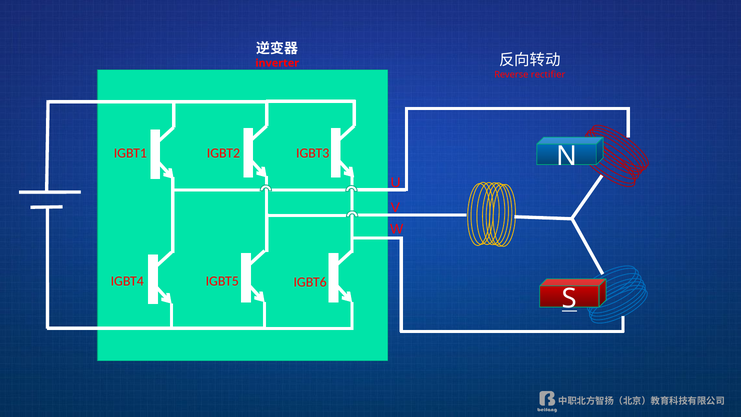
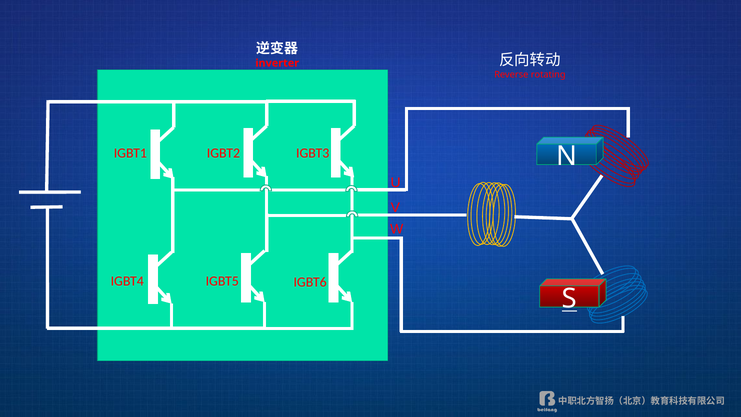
rectifier: rectifier -> rotating
